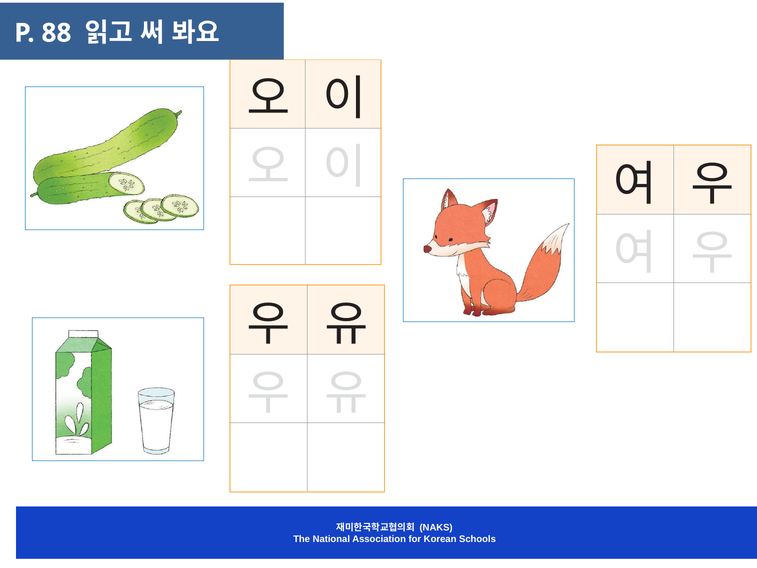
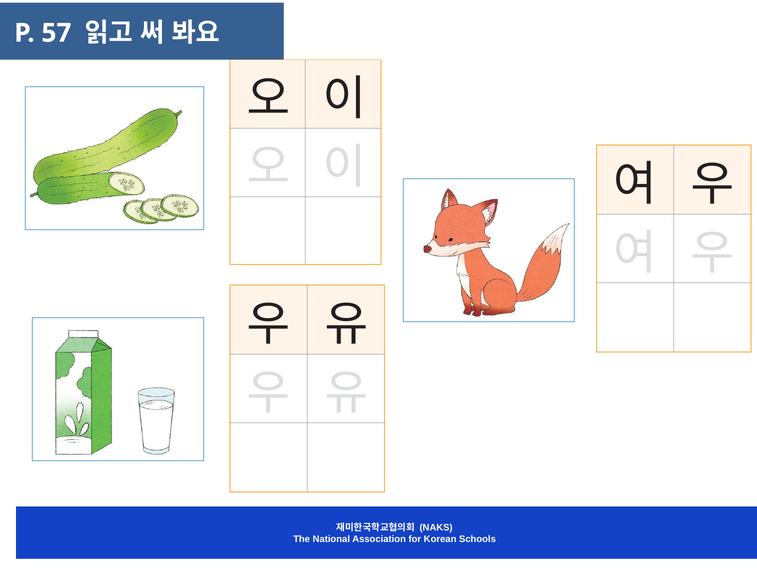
88: 88 -> 57
